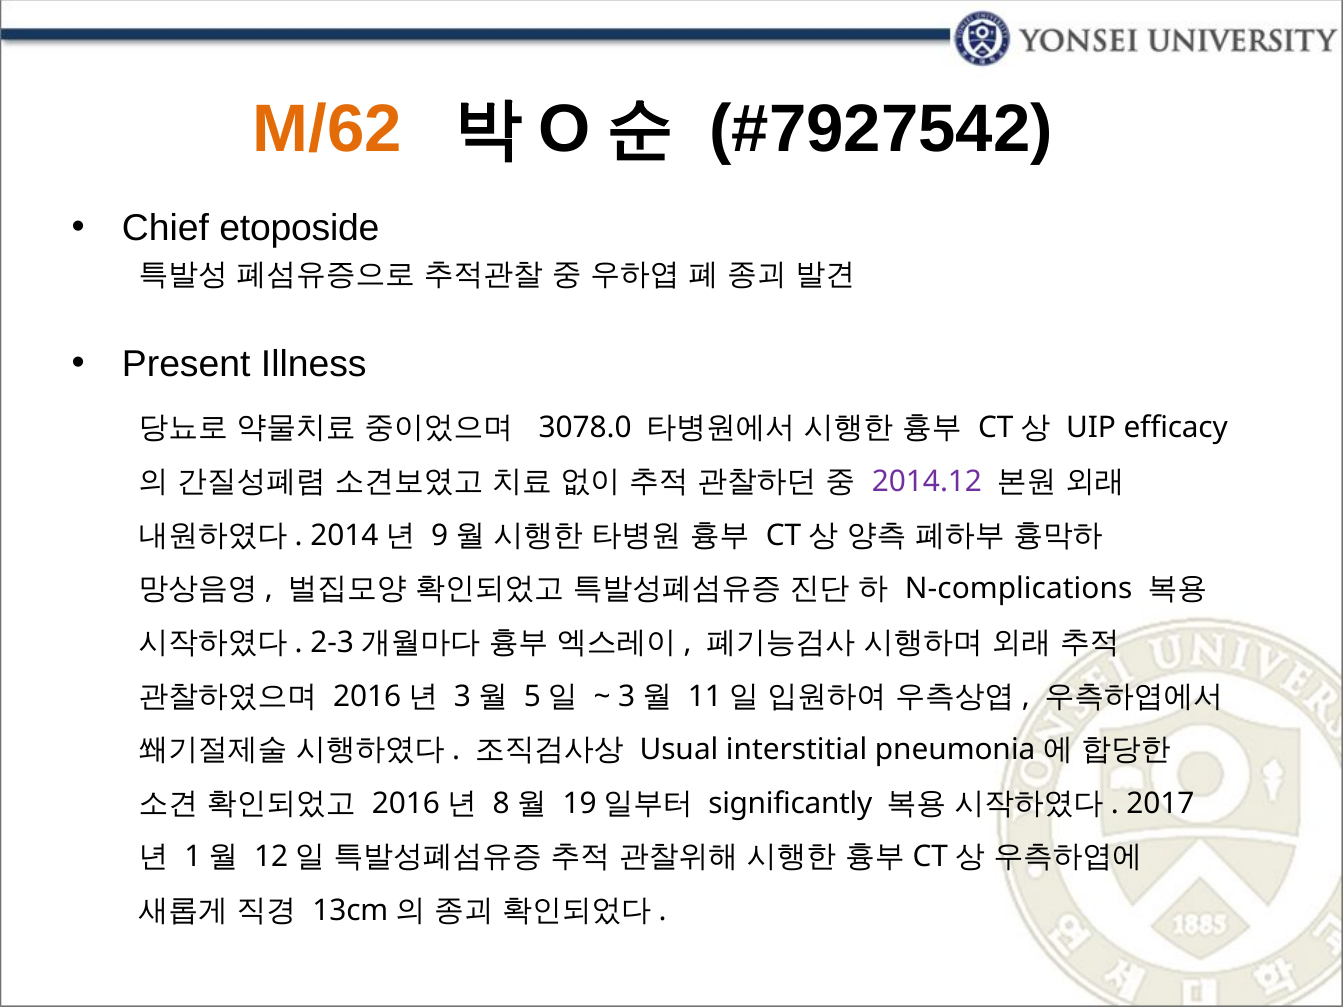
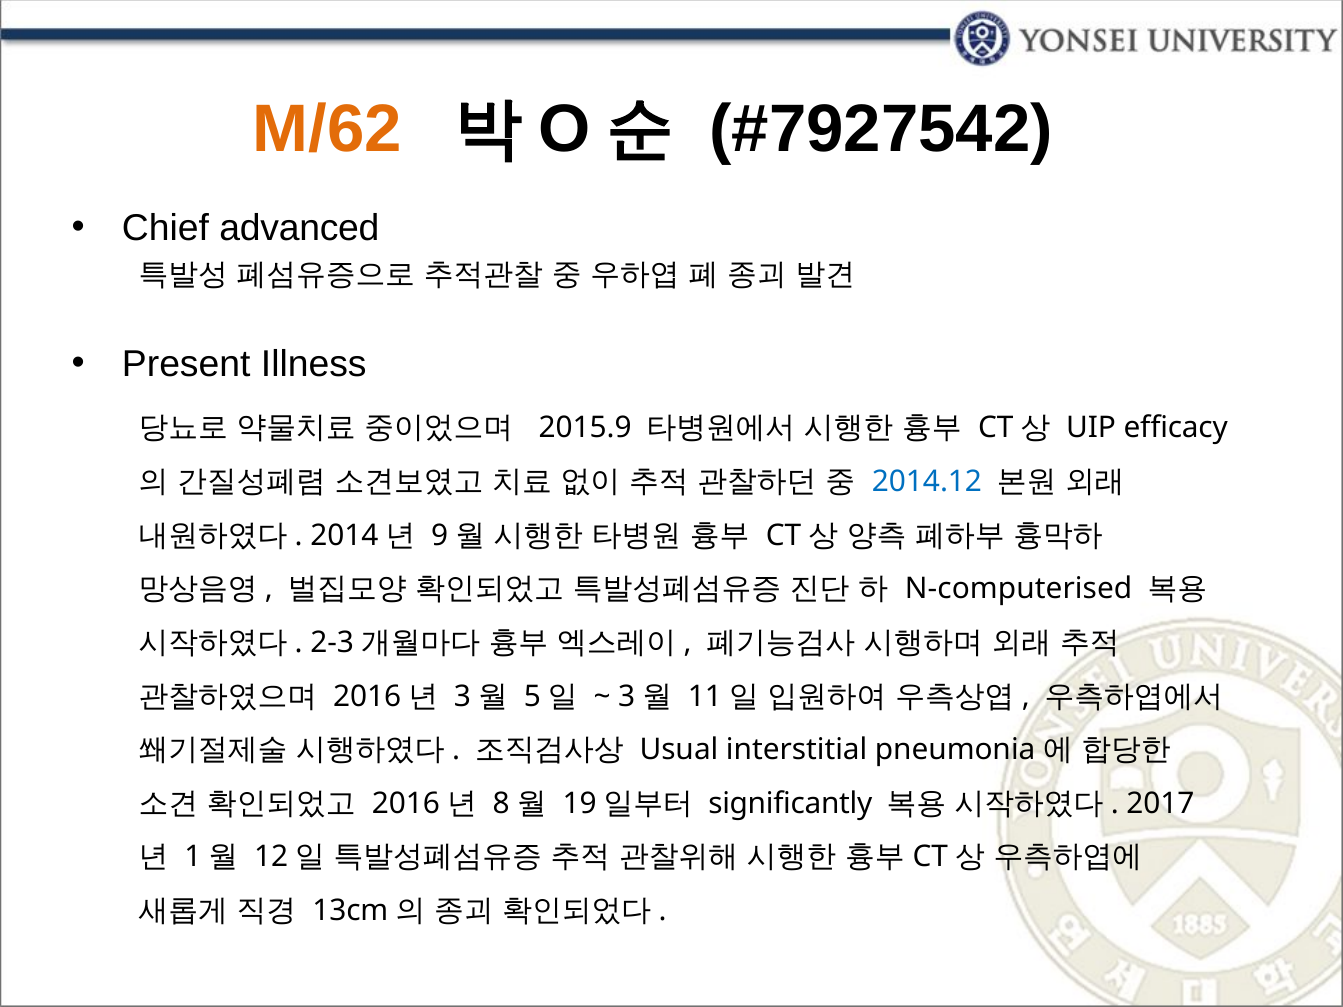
etoposide: etoposide -> advanced
3078.0: 3078.0 -> 2015.9
2014.12 colour: purple -> blue
N-complications: N-complications -> N-computerised
